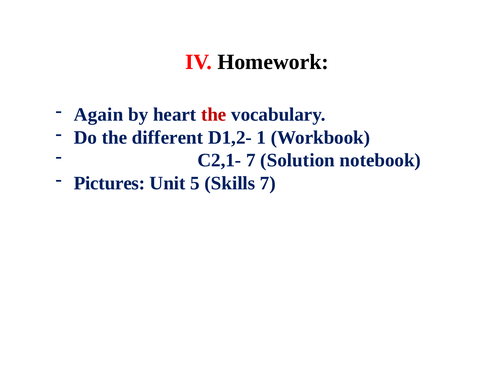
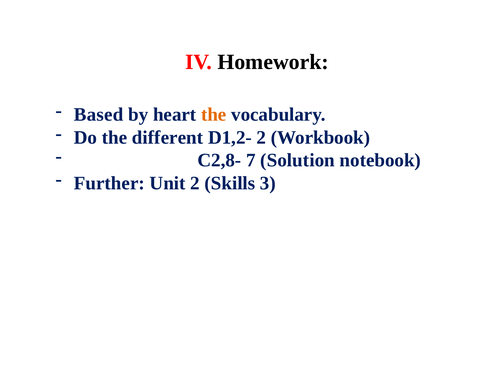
Again: Again -> Based
the at (214, 115) colour: red -> orange
D1,2- 1: 1 -> 2
C2,1-: C2,1- -> C2,8-
Pictures: Pictures -> Further
Unit 5: 5 -> 2
Skills 7: 7 -> 3
